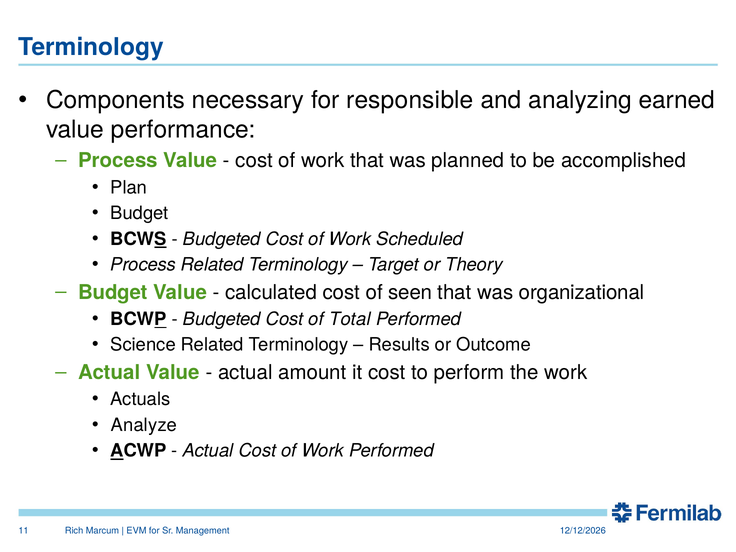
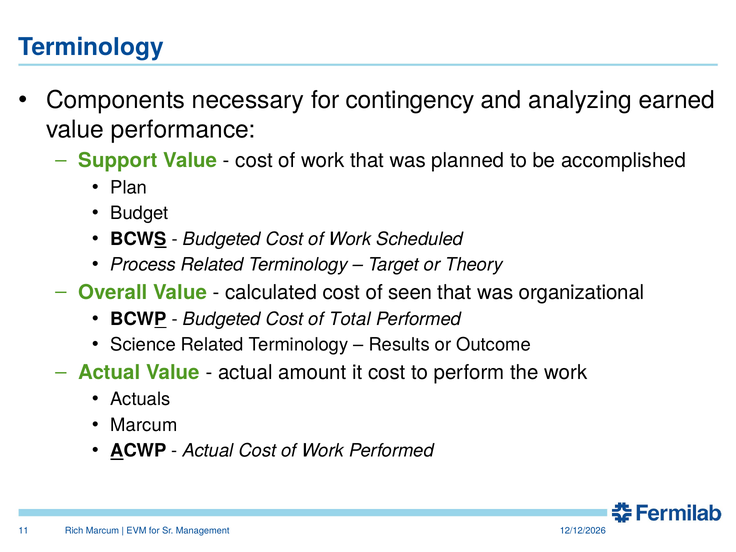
responsible: responsible -> contingency
Process at (118, 161): Process -> Support
Budget at (113, 292): Budget -> Overall
Analyze at (144, 425): Analyze -> Marcum
